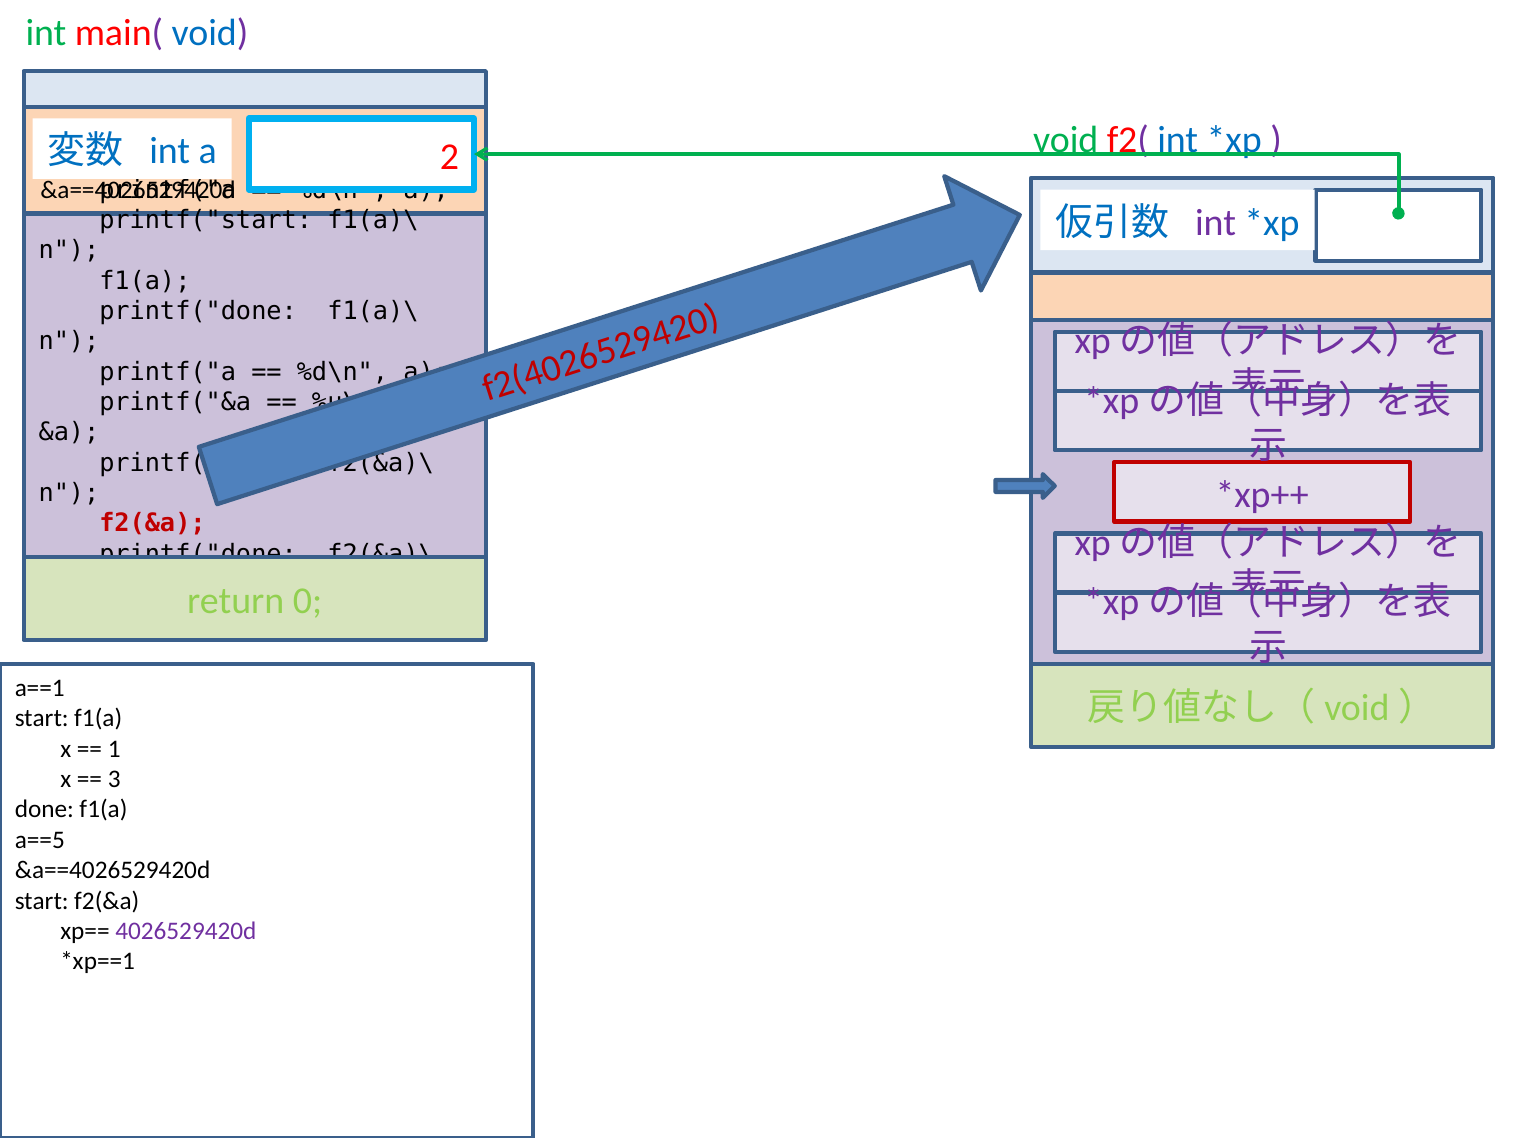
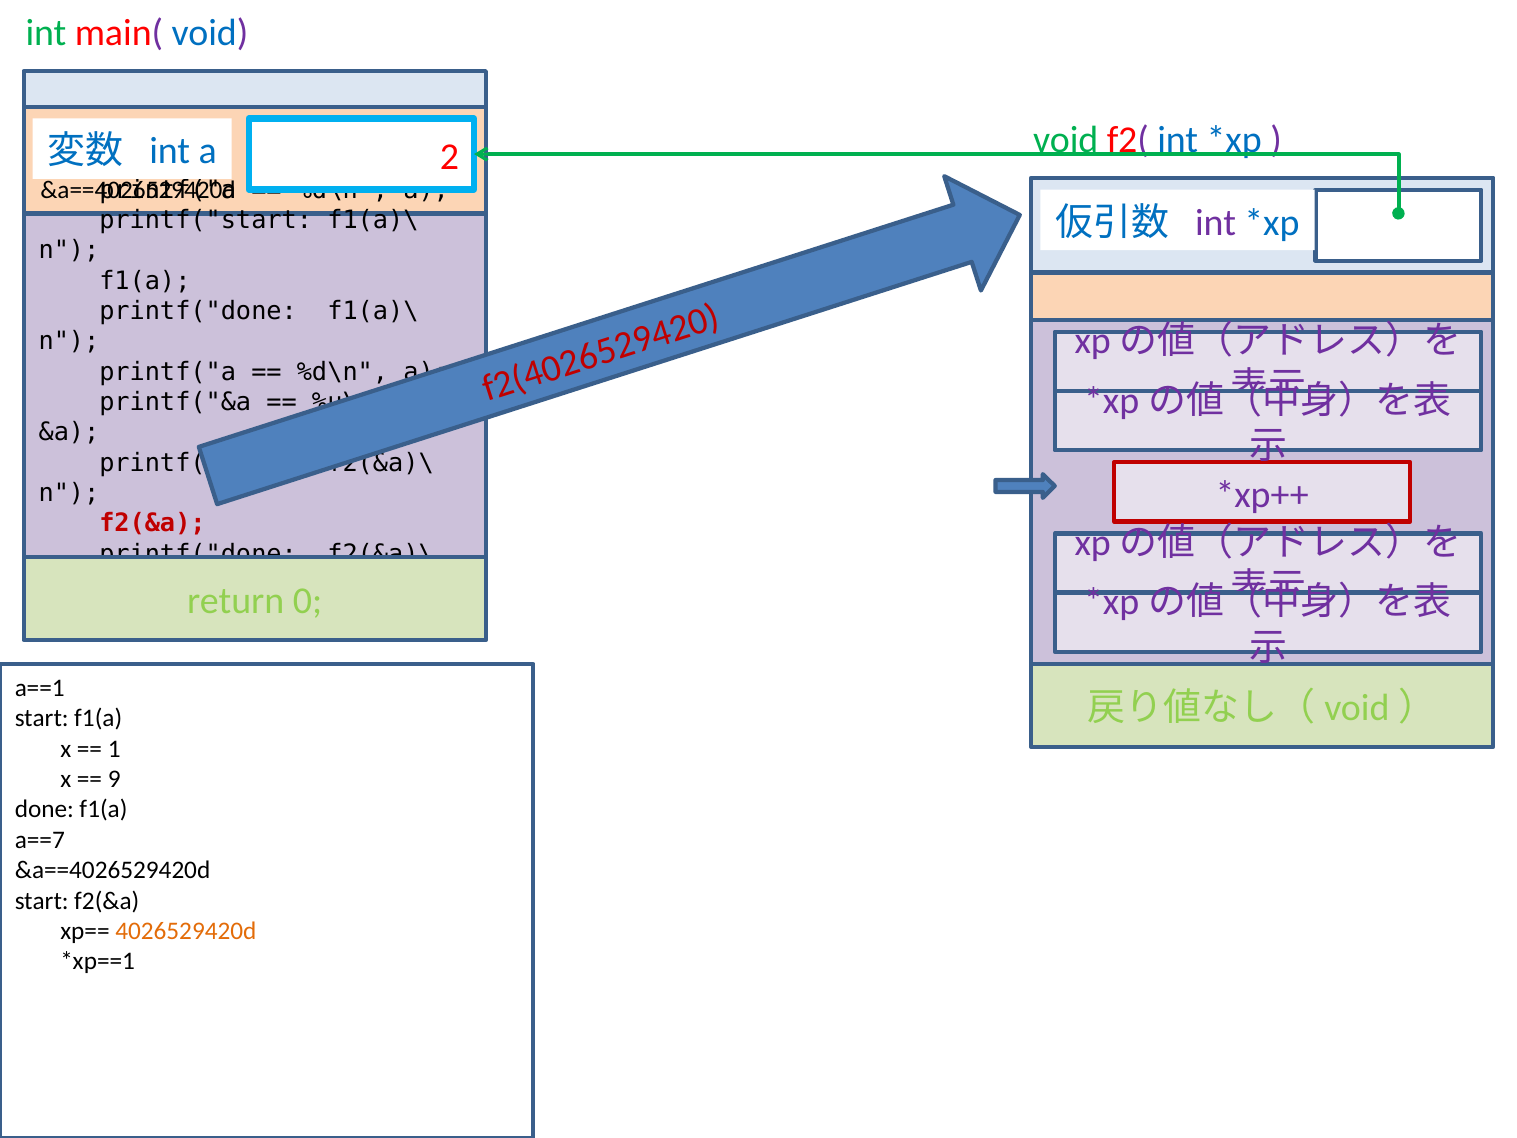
3 at (114, 779): 3 -> 9
a==5: a==5 -> a==7
4026529420d colour: purple -> orange
